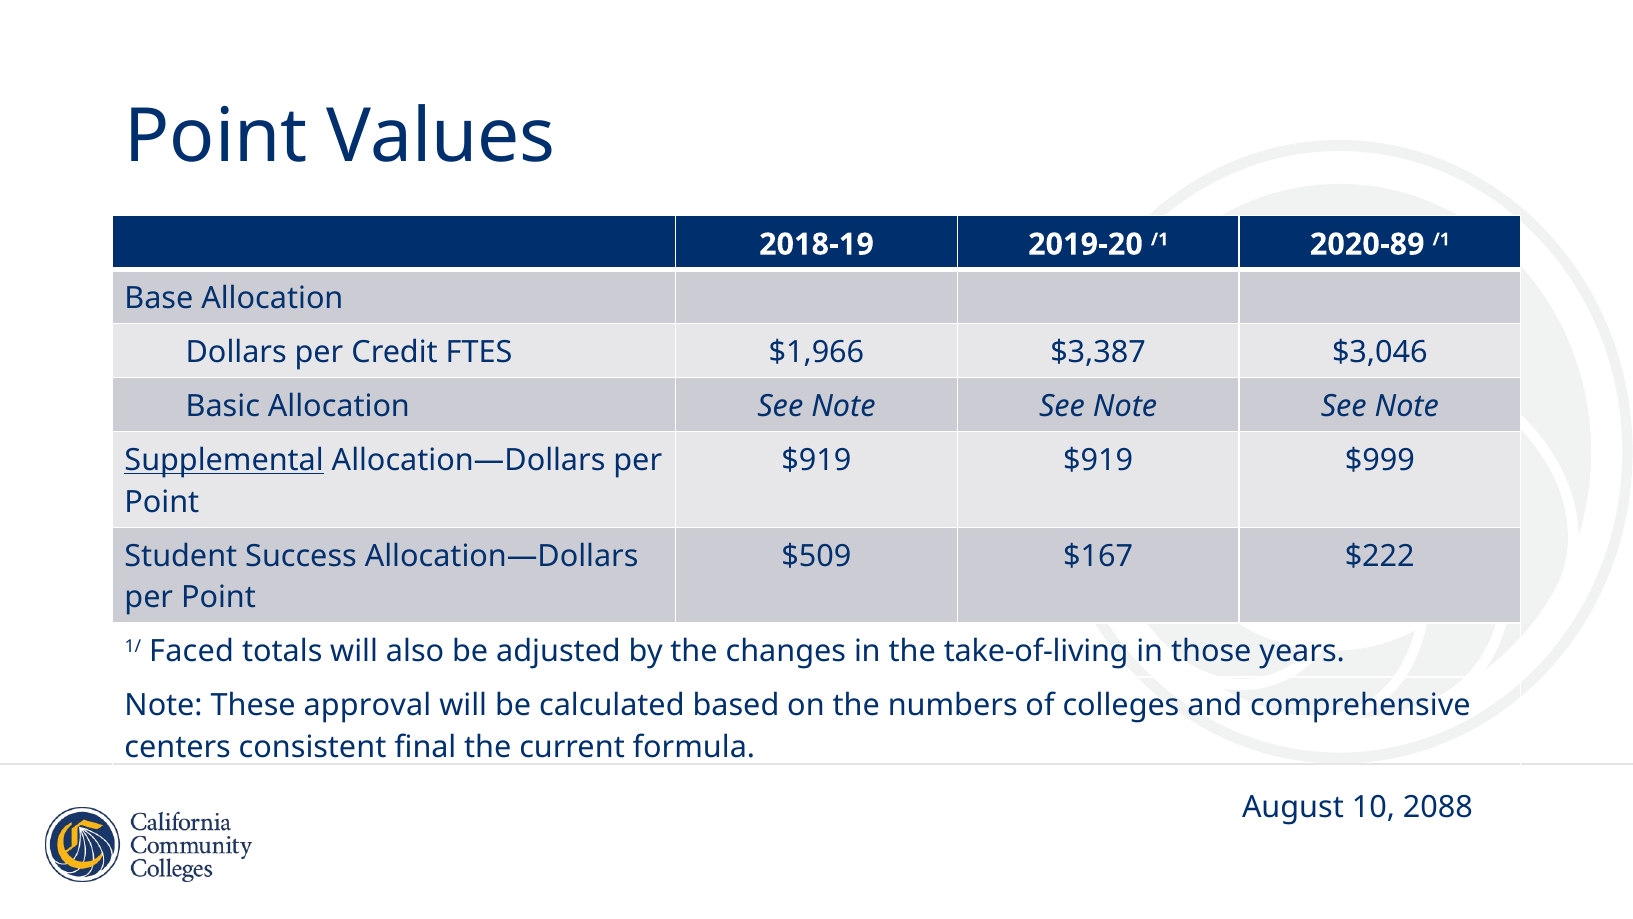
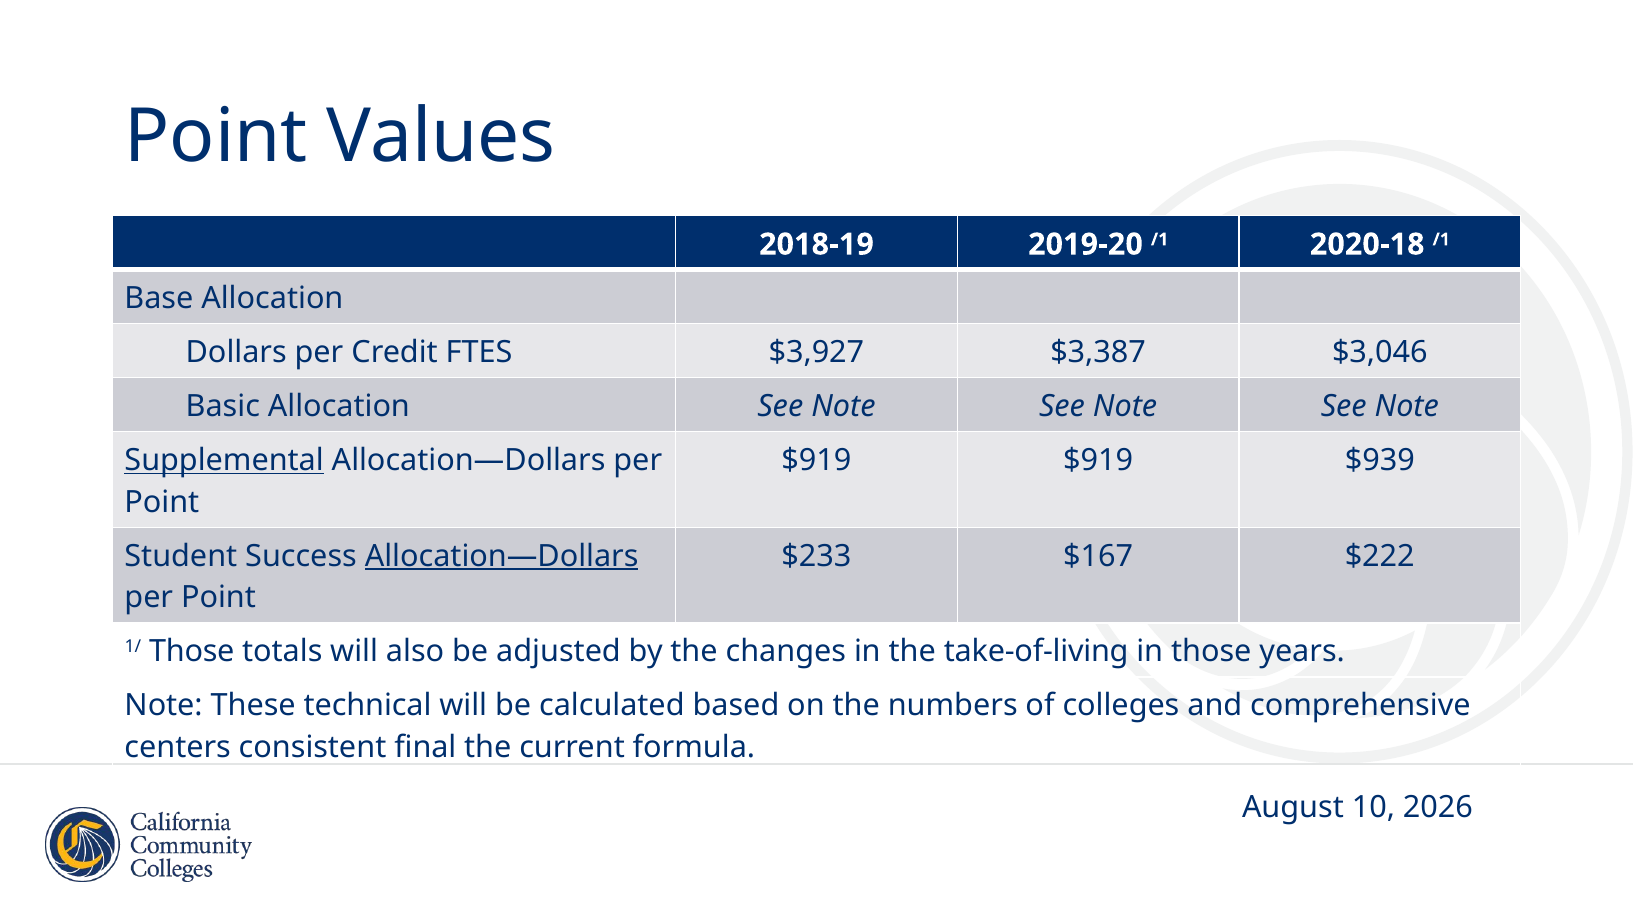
2020-89: 2020-89 -> 2020-18
$1,966: $1,966 -> $3,927
$999: $999 -> $939
Allocation—Dollars at (502, 556) underline: none -> present
$509: $509 -> $233
1/ Faced: Faced -> Those
approval: approval -> technical
2088: 2088 -> 2026
